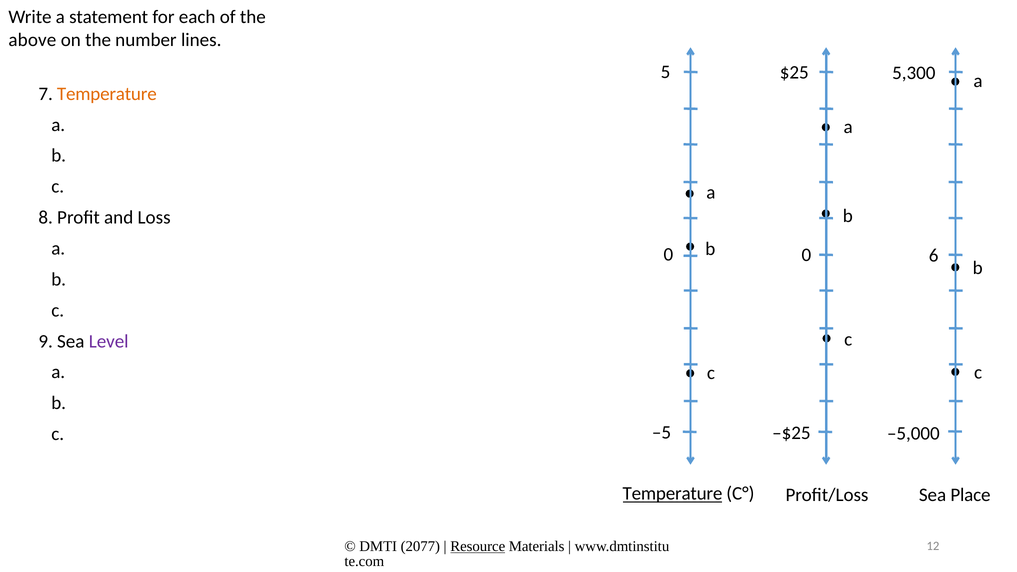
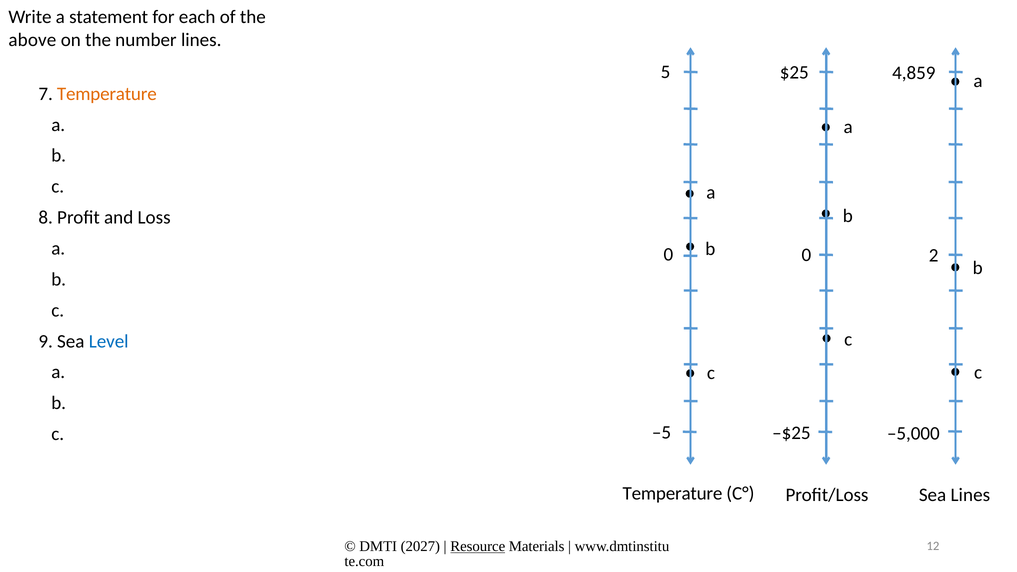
5,300: 5,300 -> 4,859
6: 6 -> 2
Level colour: purple -> blue
Temperature at (672, 494) underline: present -> none
Sea Place: Place -> Lines
2077: 2077 -> 2027
